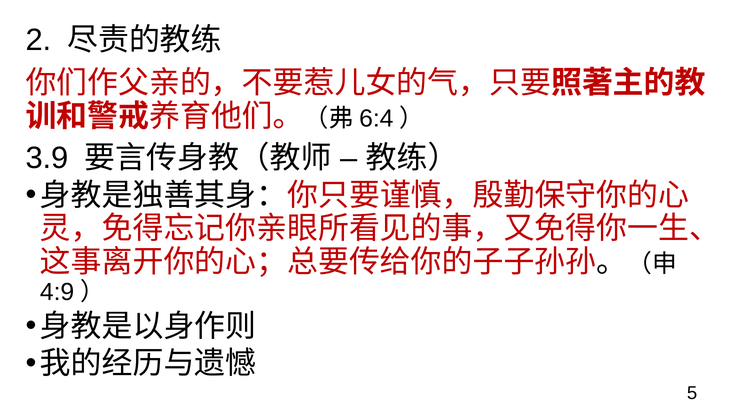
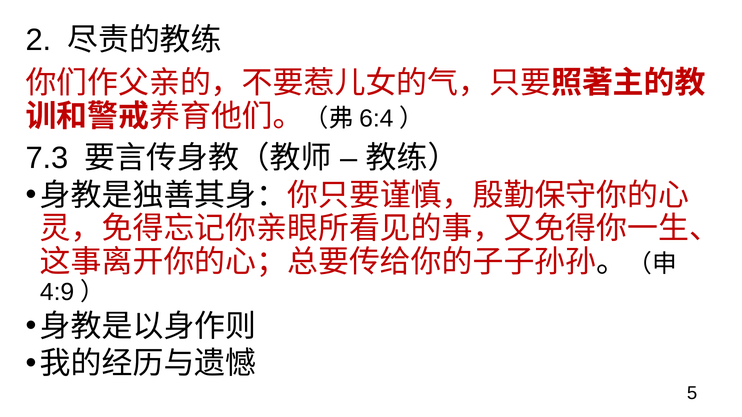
3.9: 3.9 -> 7.3
